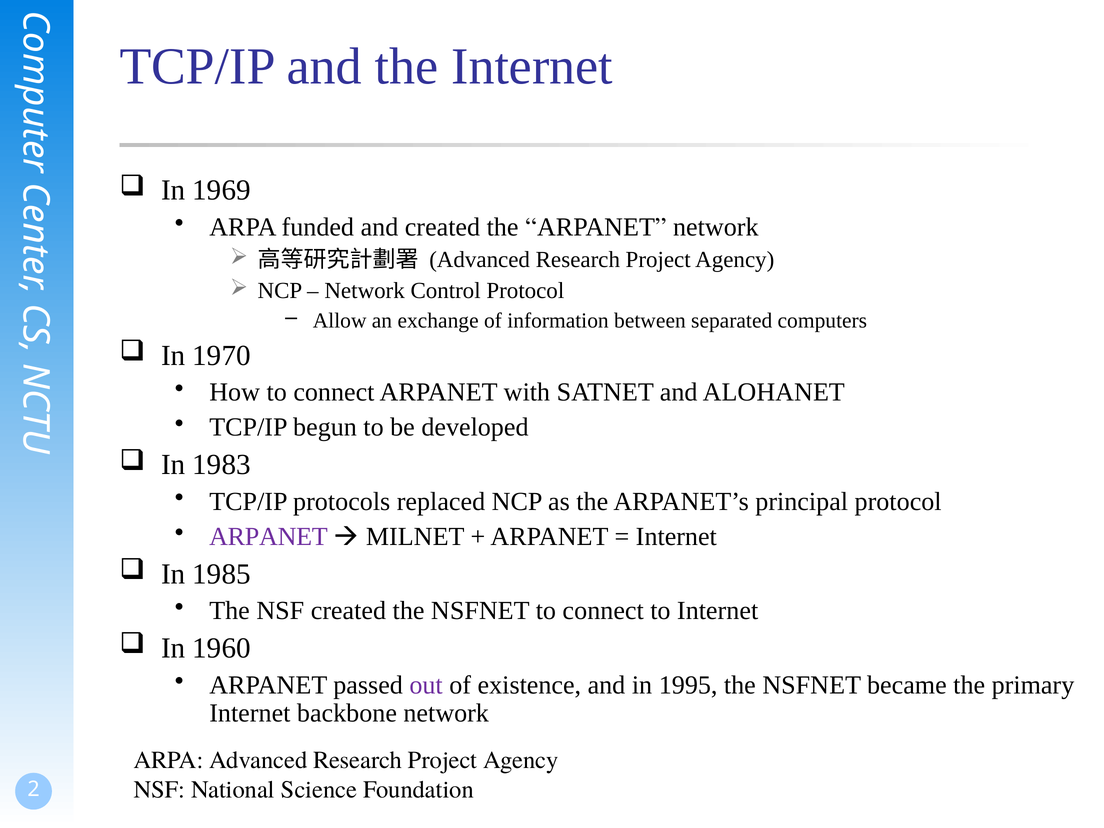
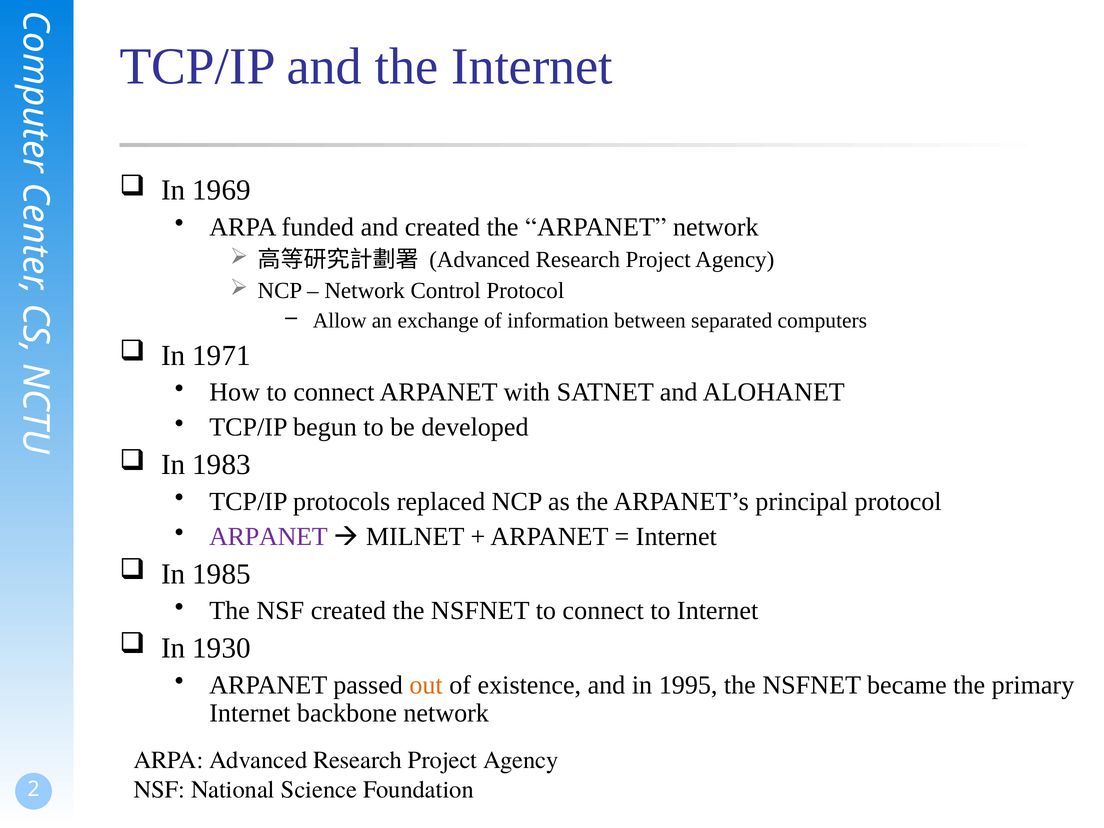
1970: 1970 -> 1971
1960: 1960 -> 1930
out colour: purple -> orange
